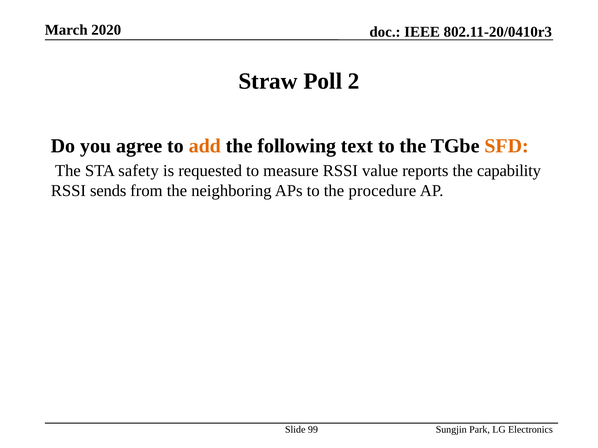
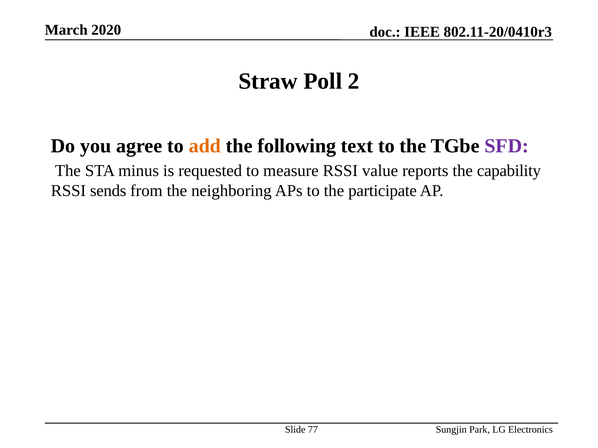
SFD colour: orange -> purple
safety: safety -> minus
procedure: procedure -> participate
99: 99 -> 77
